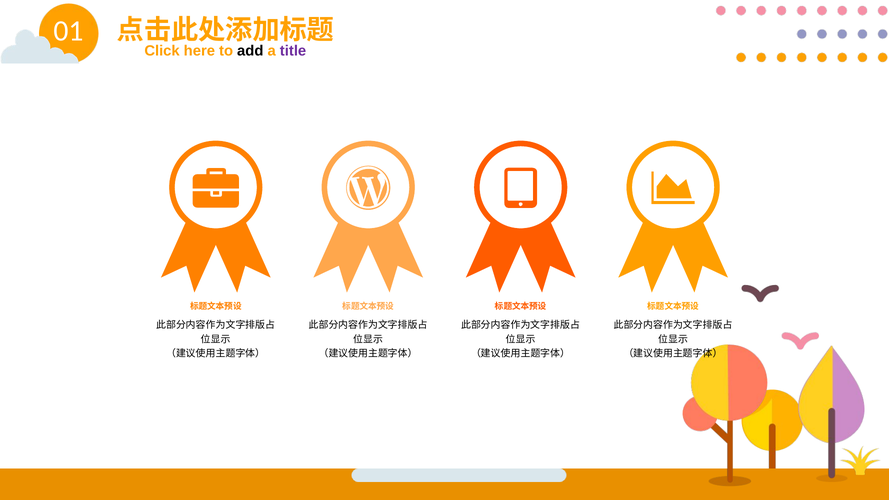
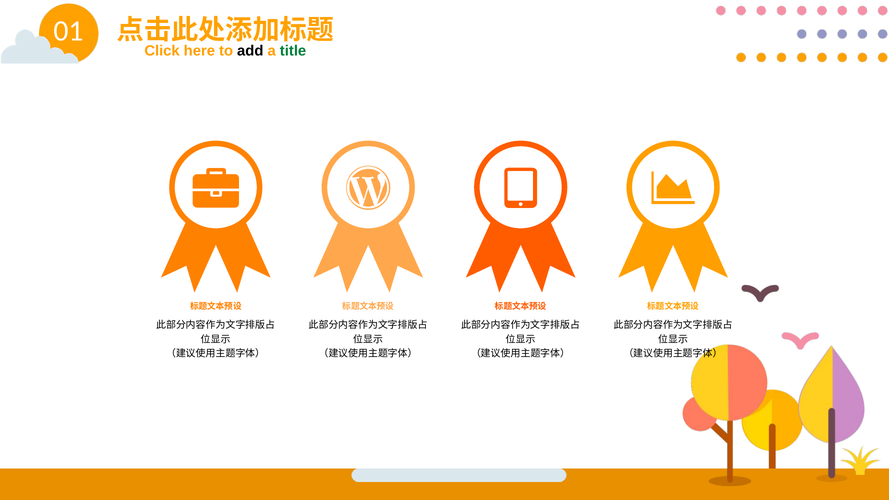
title colour: purple -> green
